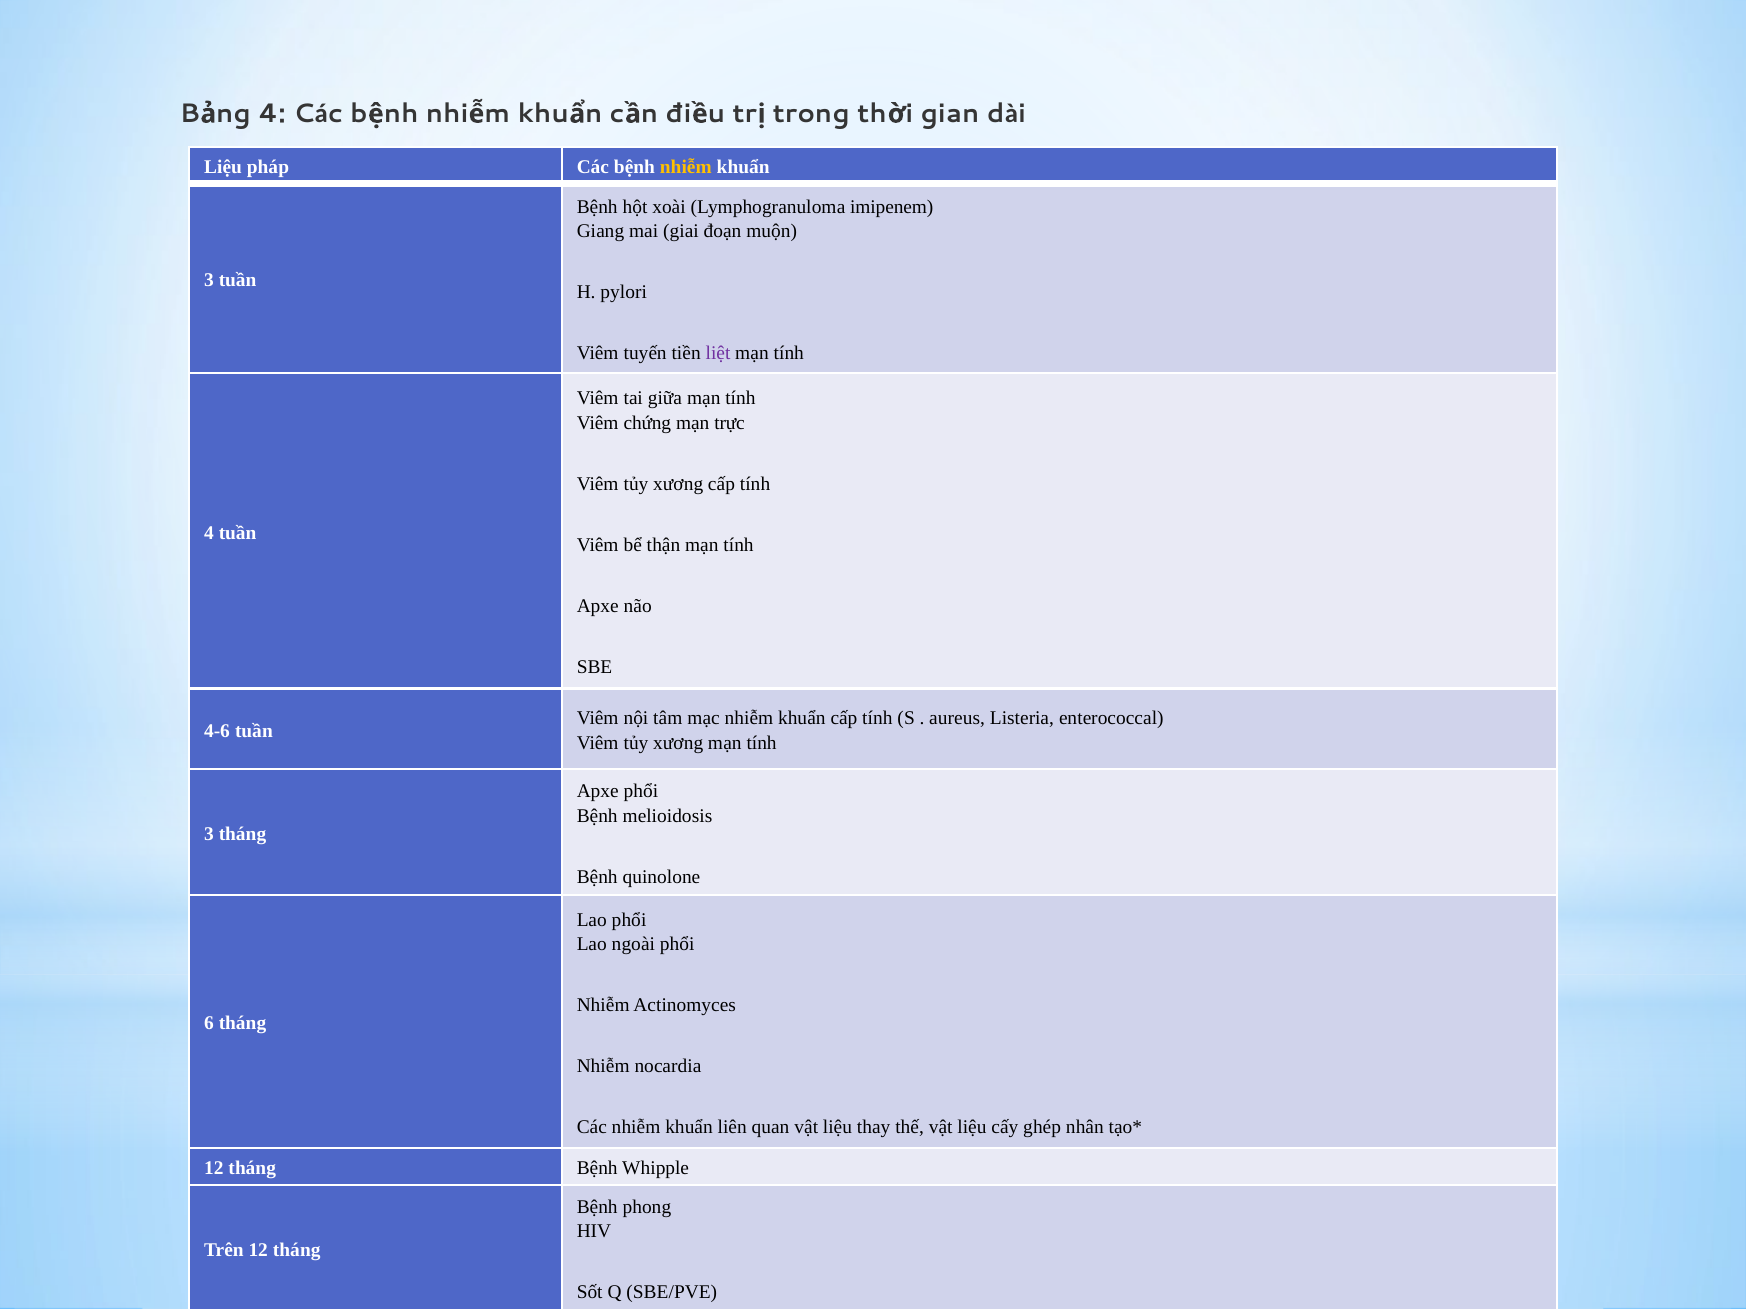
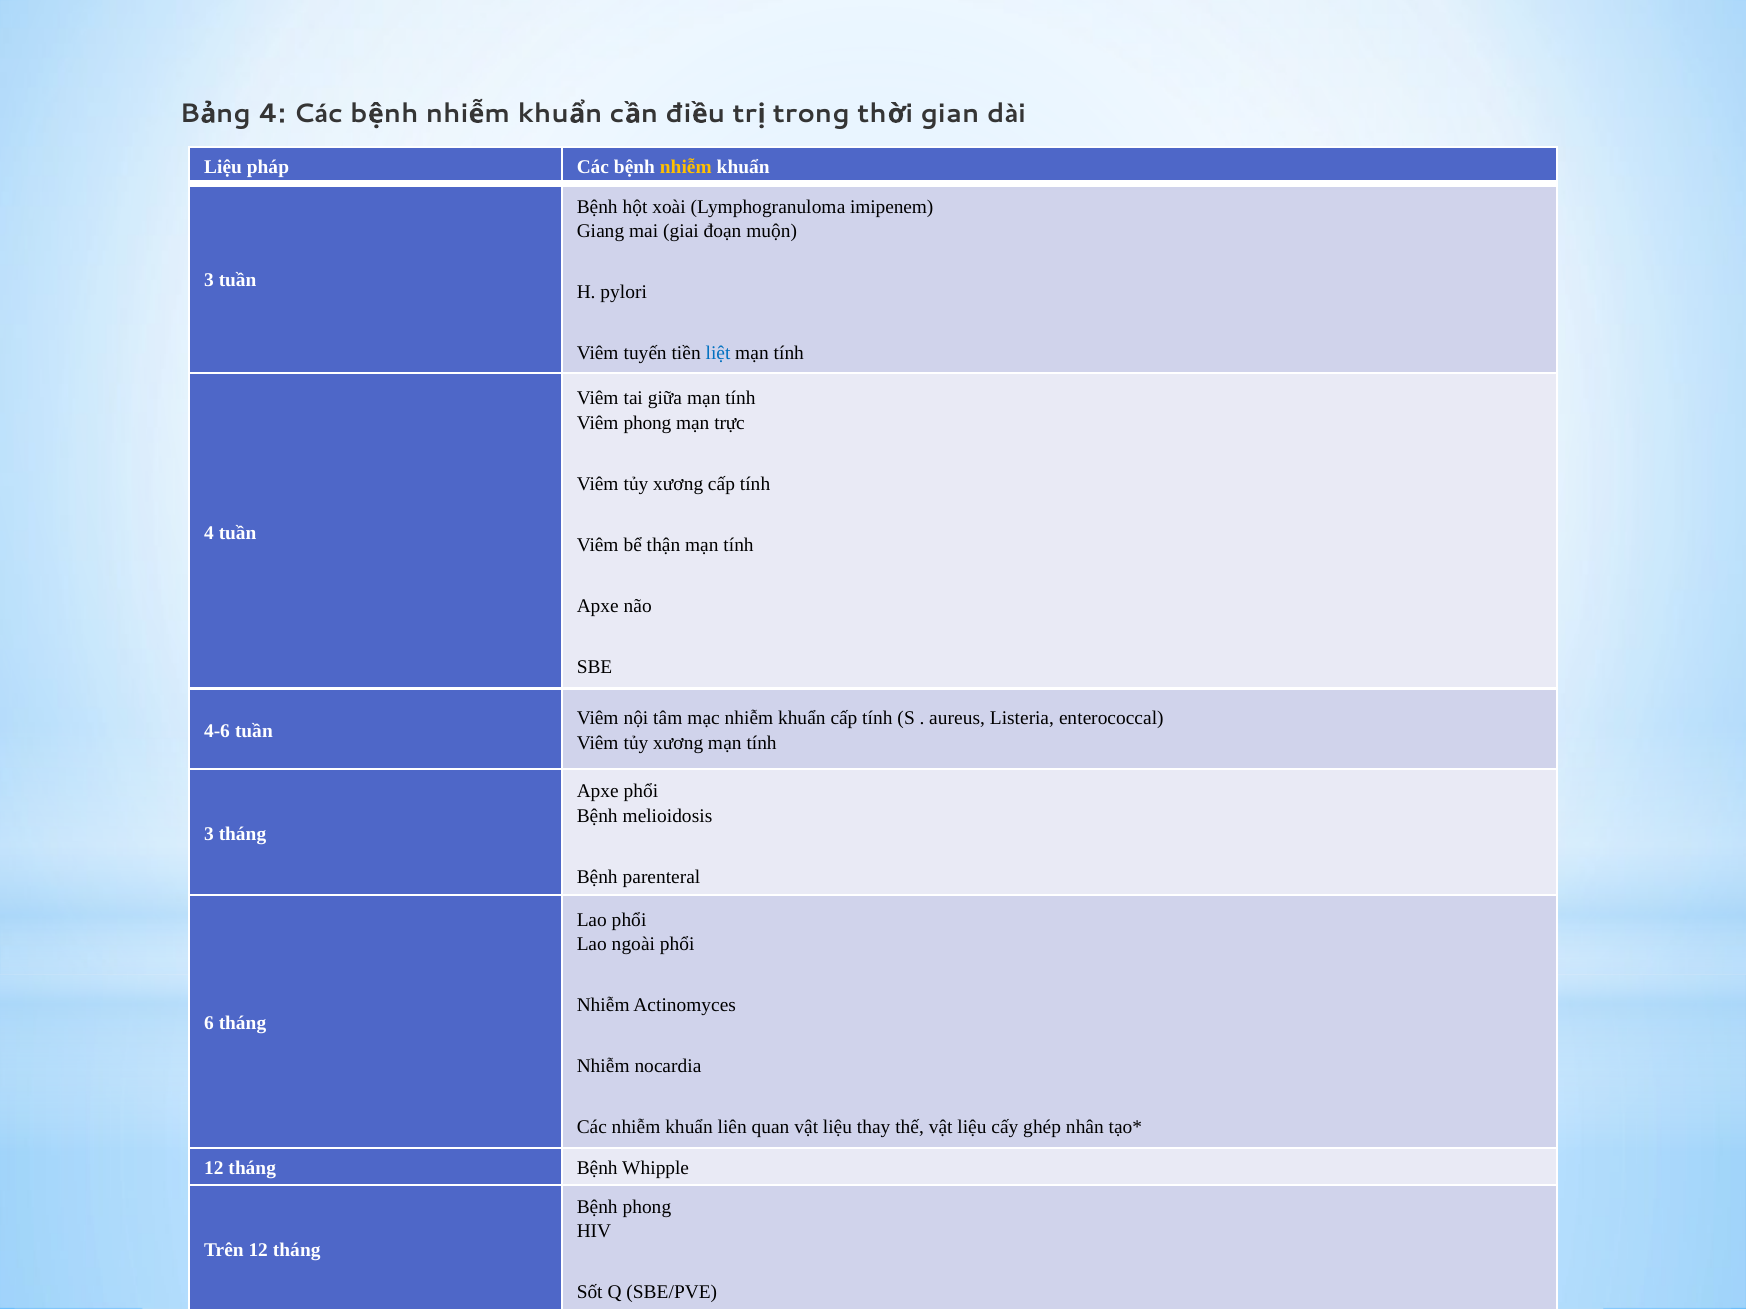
liệt colour: purple -> blue
Viêm chứng: chứng -> phong
quinolone: quinolone -> parenteral
